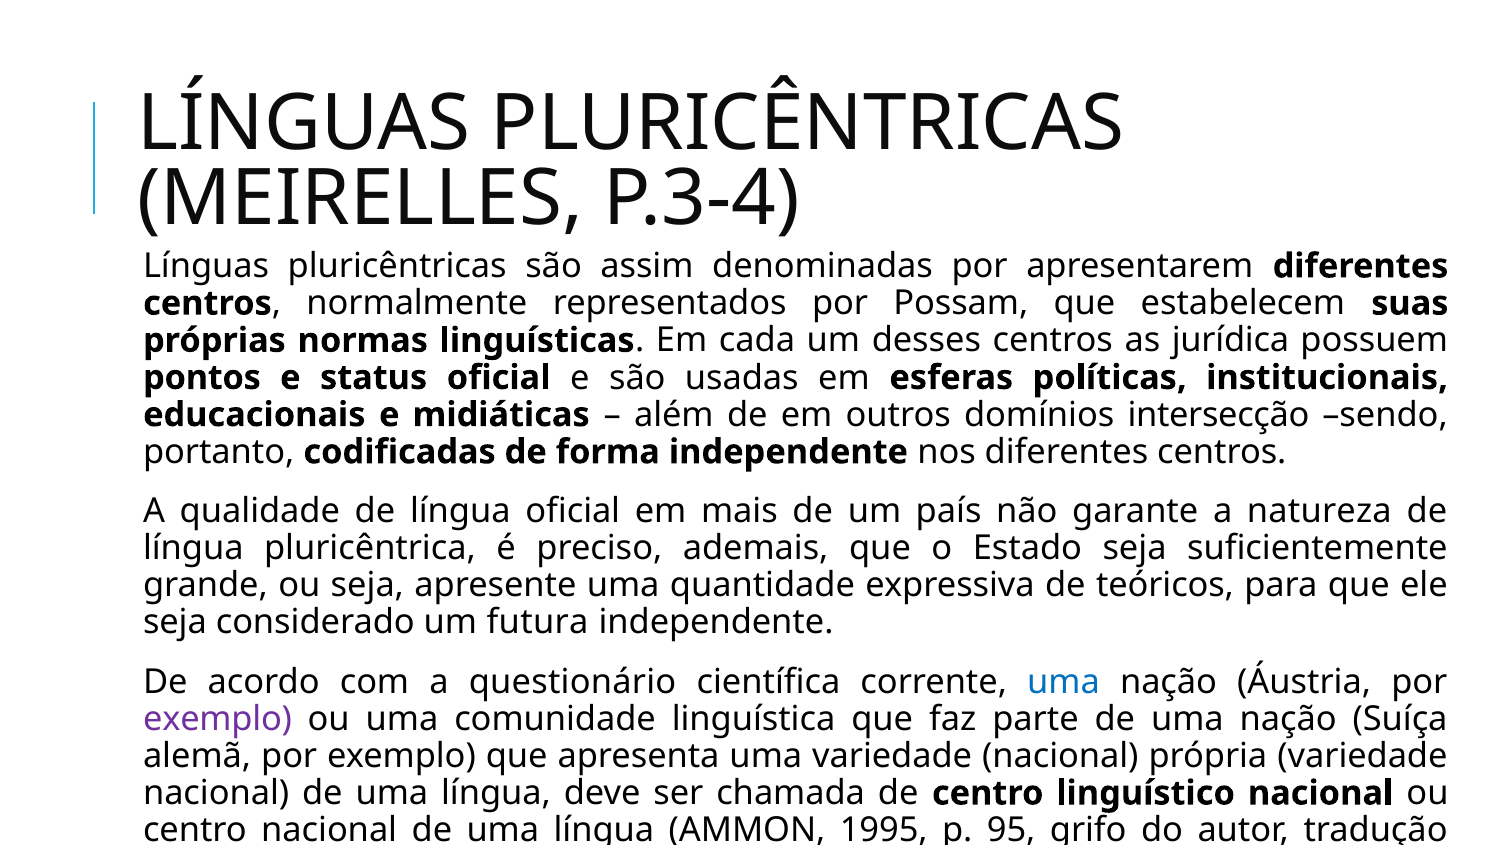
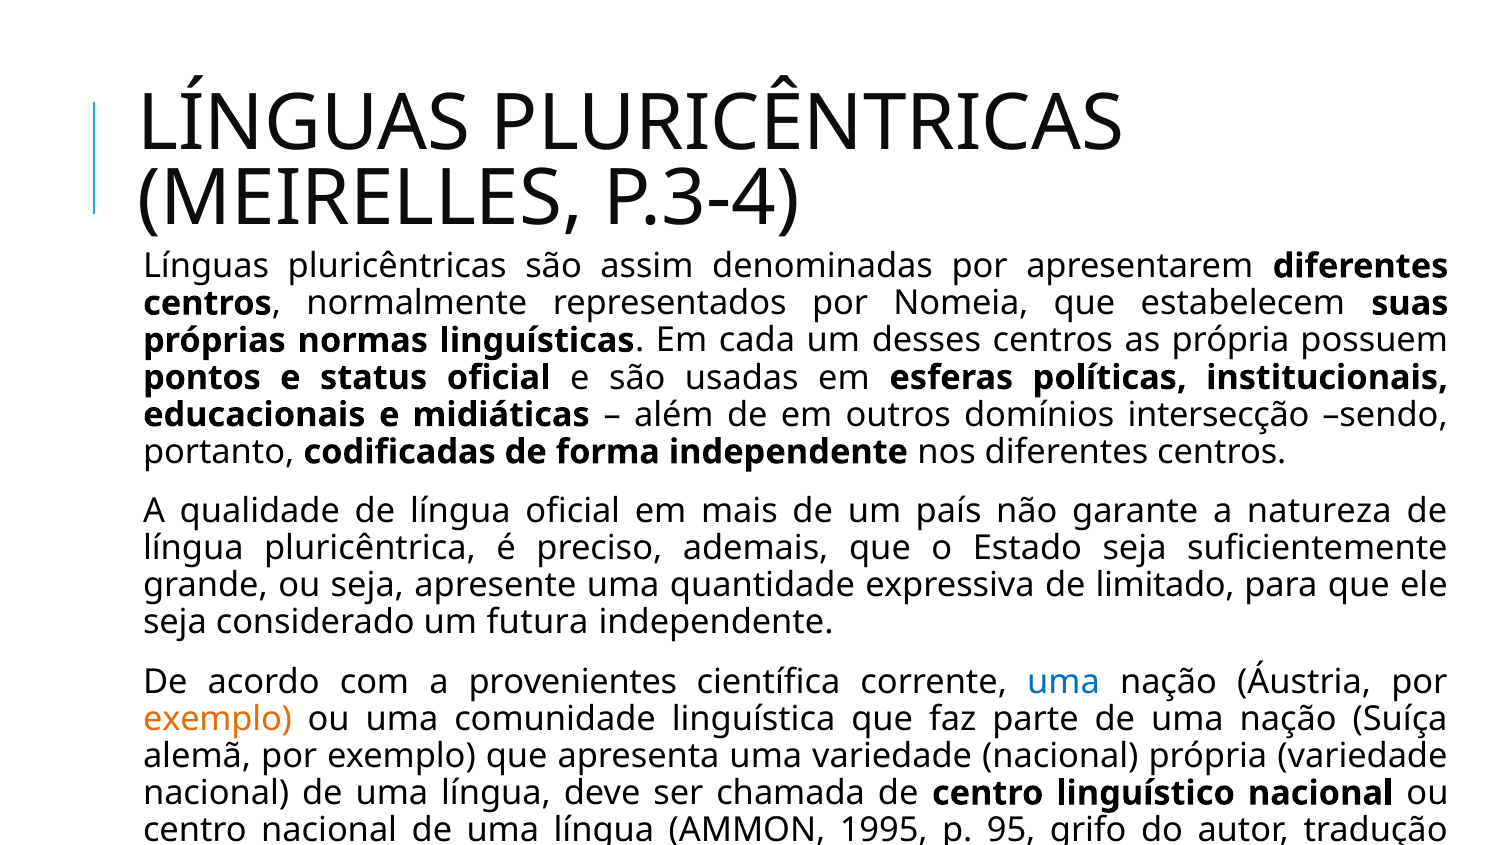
Possam: Possam -> Nomeia
as jurídica: jurídica -> própria
teóricos: teóricos -> limitado
questionário: questionário -> provenientes
exemplo at (218, 719) colour: purple -> orange
